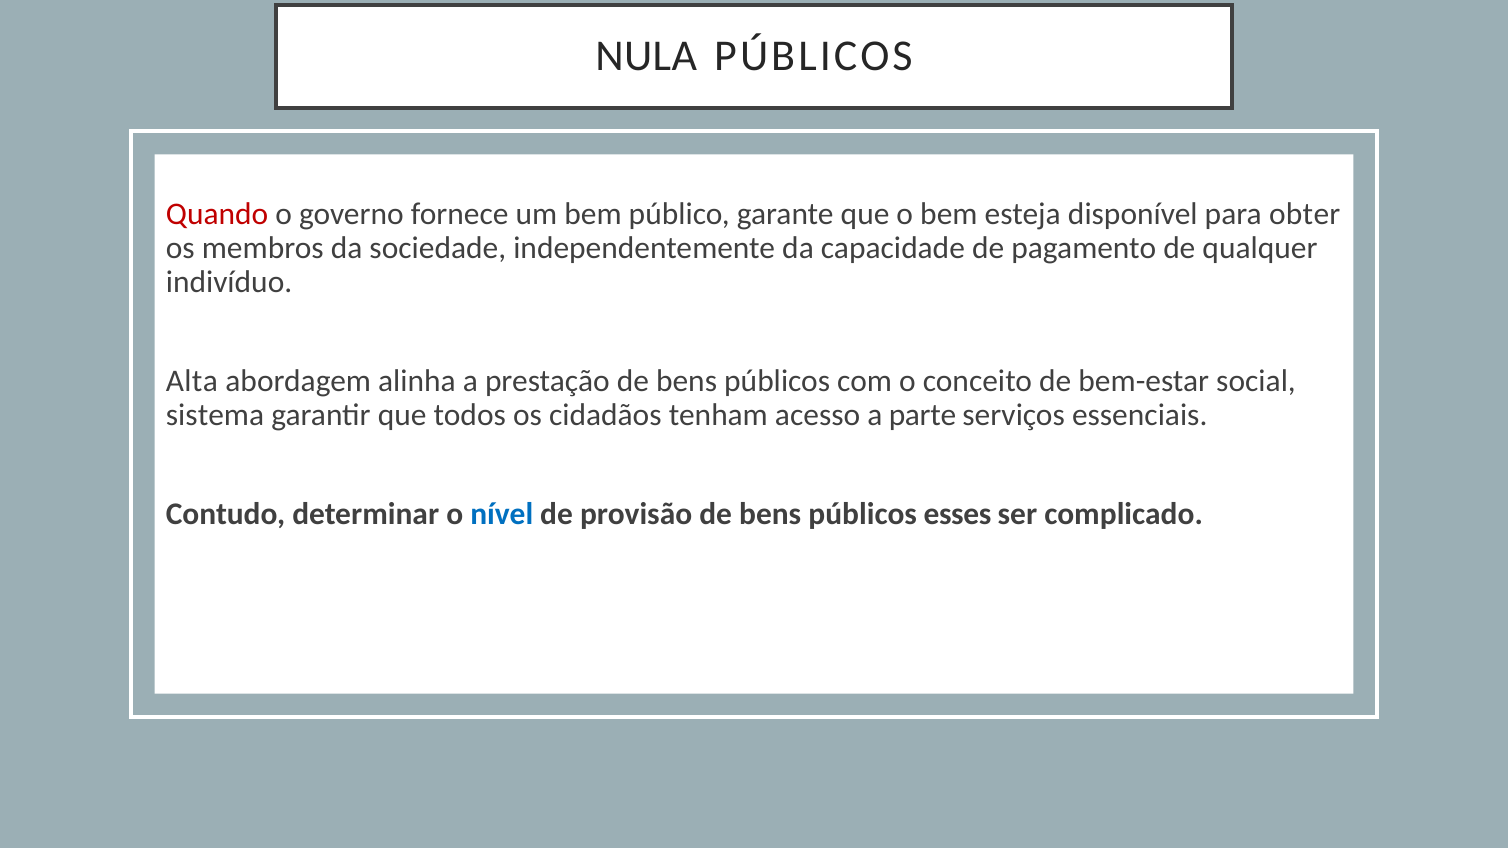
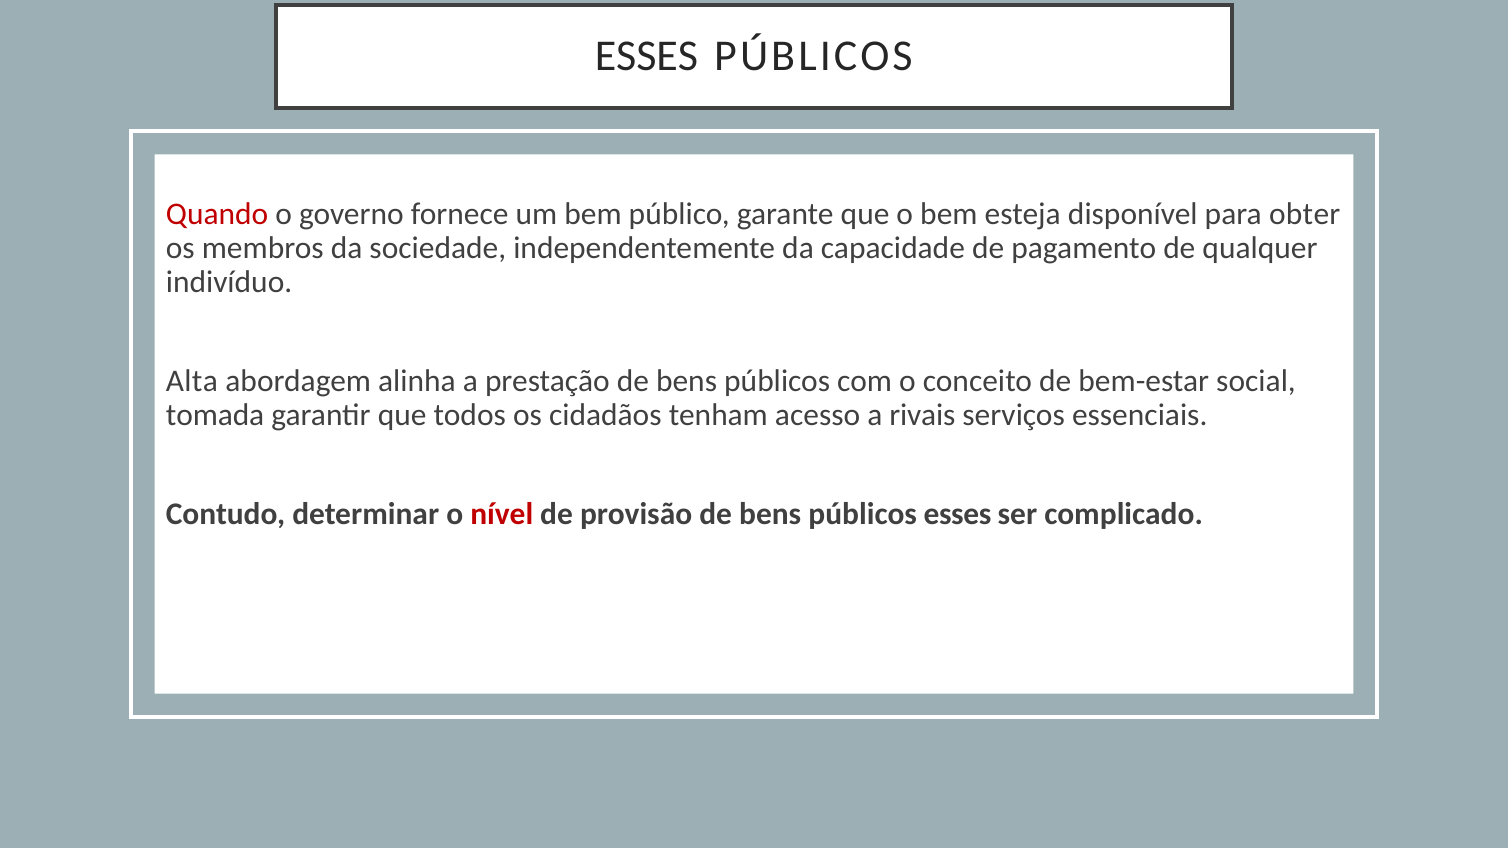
NULA at (646, 56): NULA -> ESSES
sistema: sistema -> tomada
parte: parte -> rivais
nível colour: blue -> red
